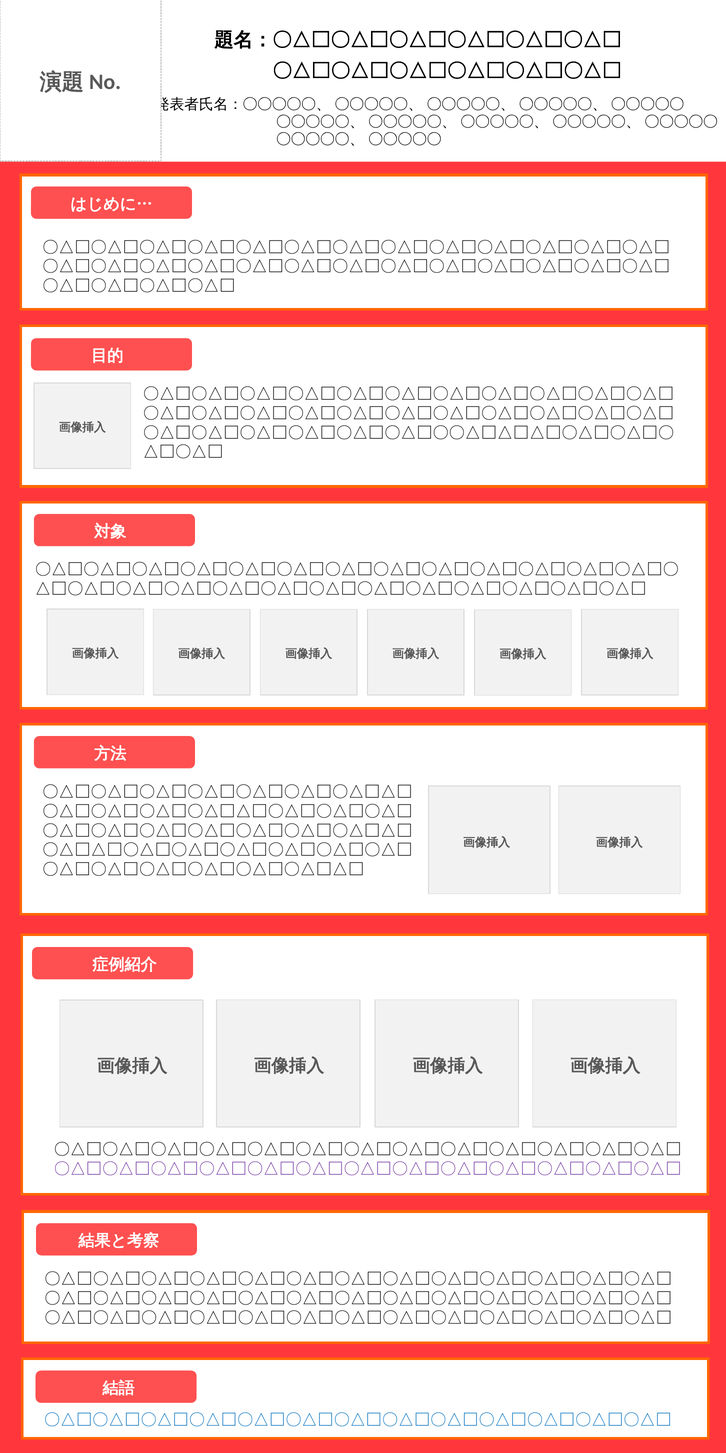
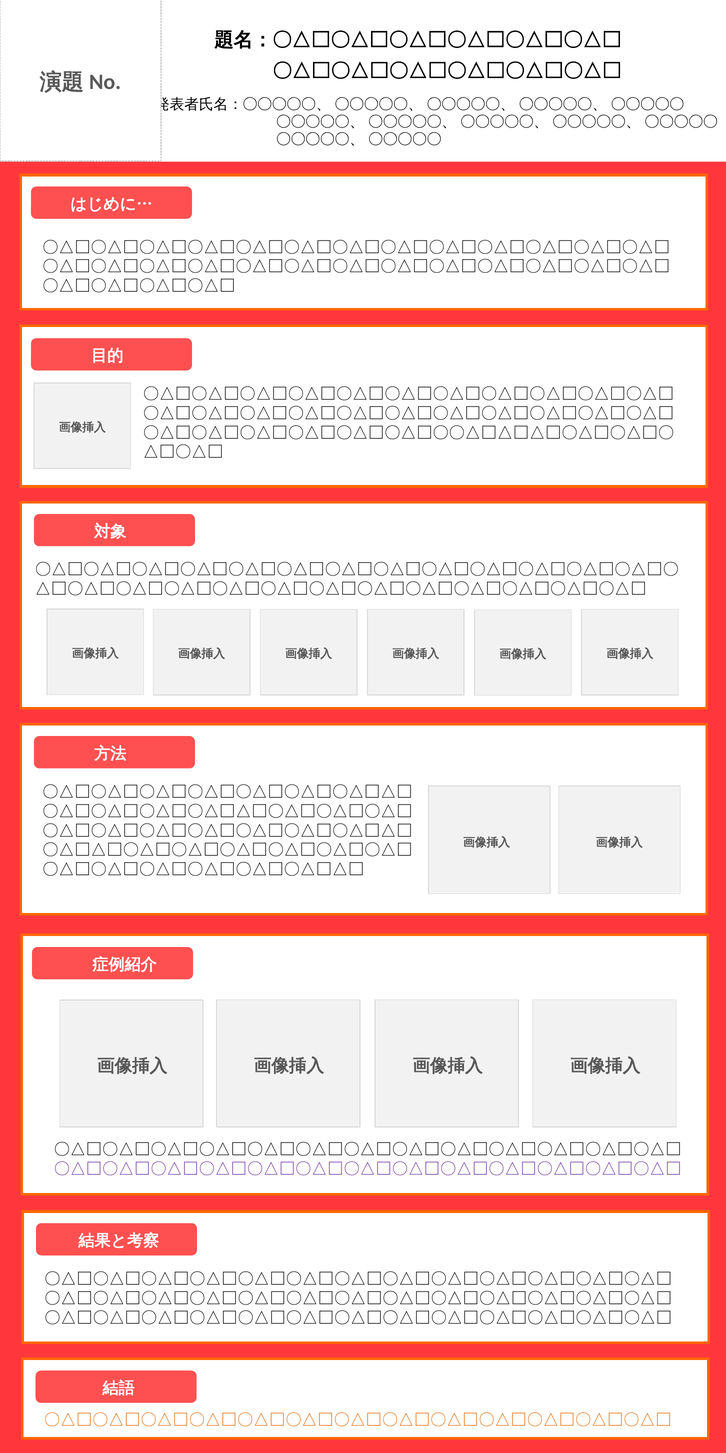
〇△□〇△□〇△□〇△□〇△□〇△□〇△□〇△□〇△□〇△□〇△□〇△□〇△□ at (358, 1419) colour: blue -> orange
